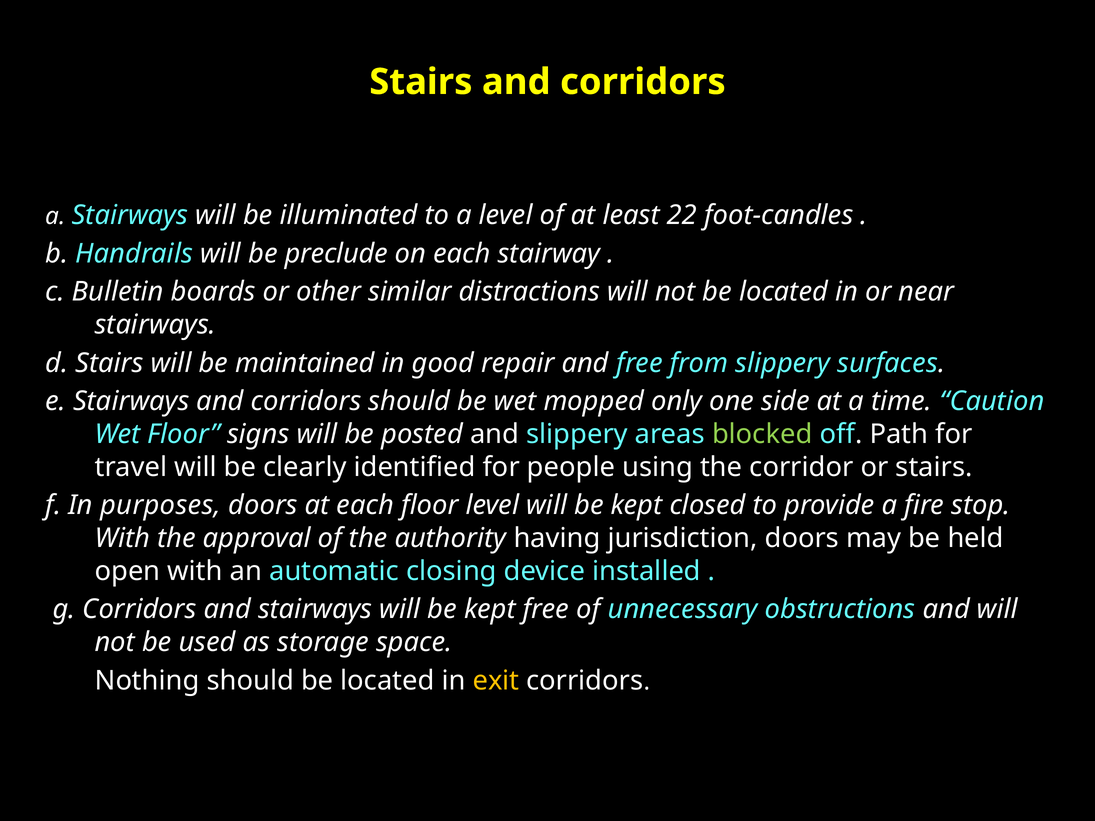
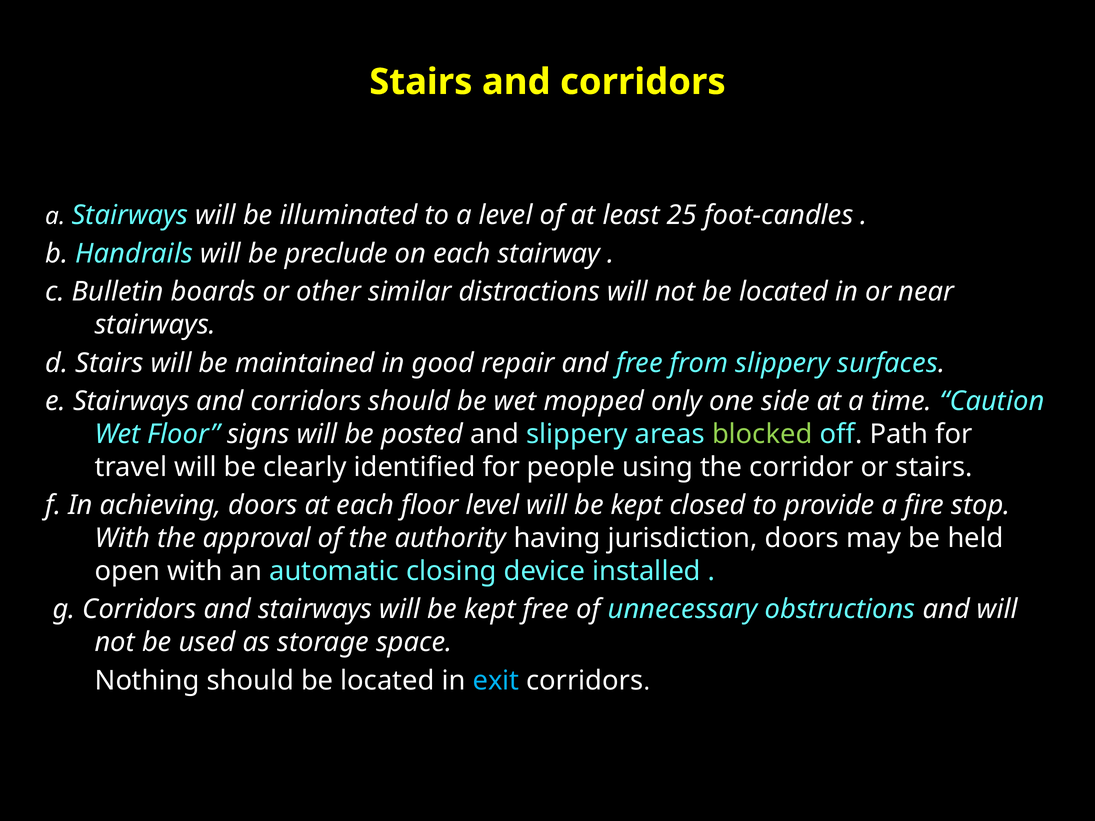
22: 22 -> 25
purposes: purposes -> achieving
exit colour: yellow -> light blue
